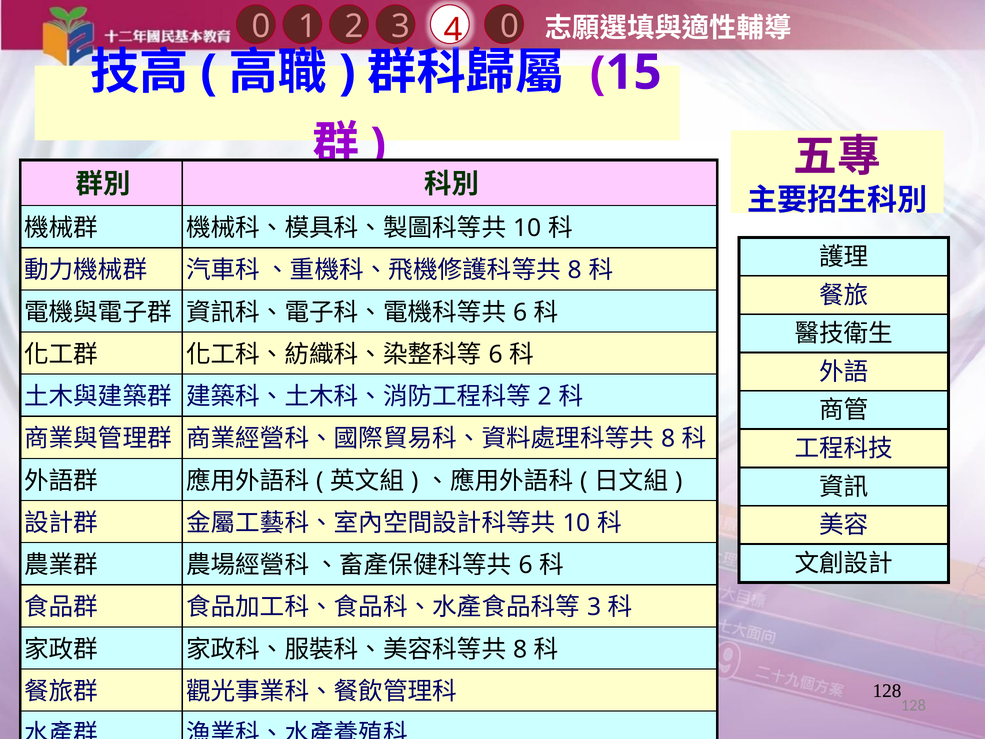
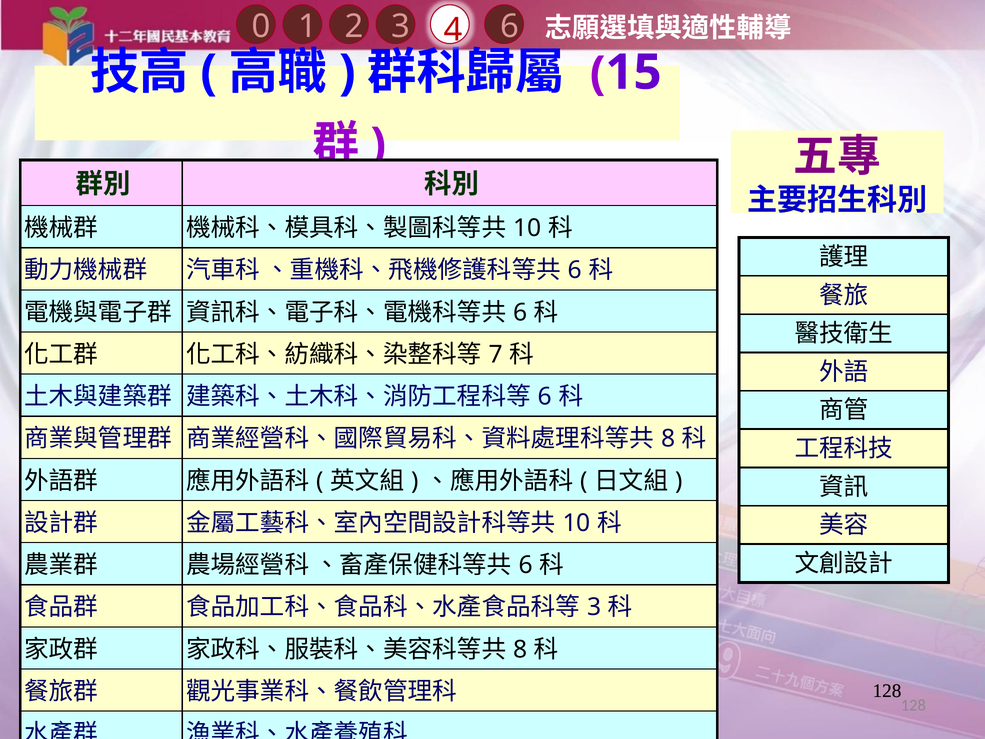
3 0: 0 -> 6
8 at (575, 270): 8 -> 6
6 at (496, 354): 6 -> 7
2 at (545, 397): 2 -> 6
